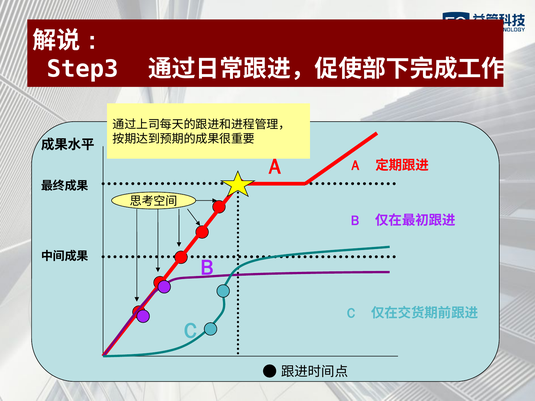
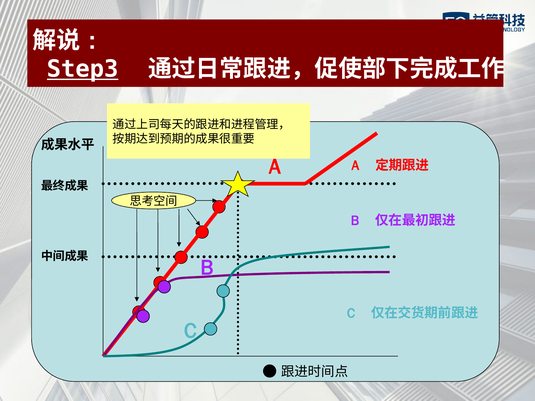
Step3 underline: none -> present
